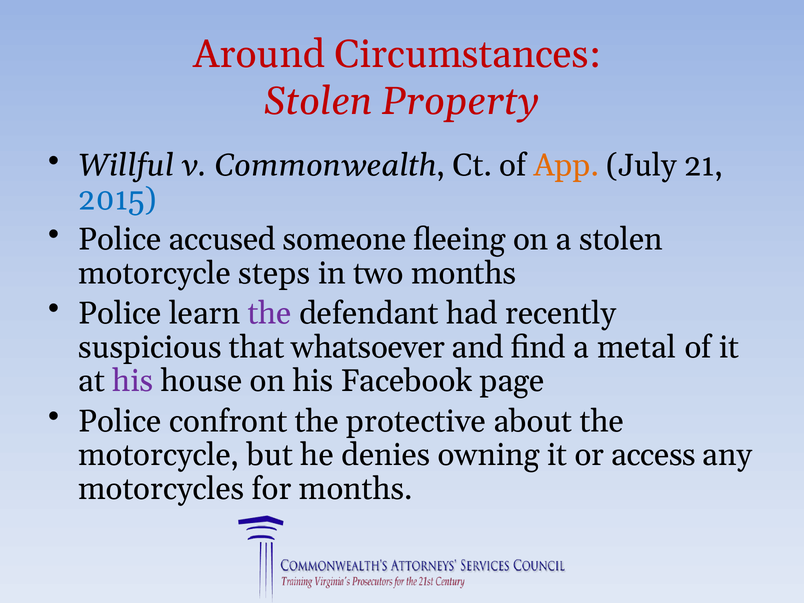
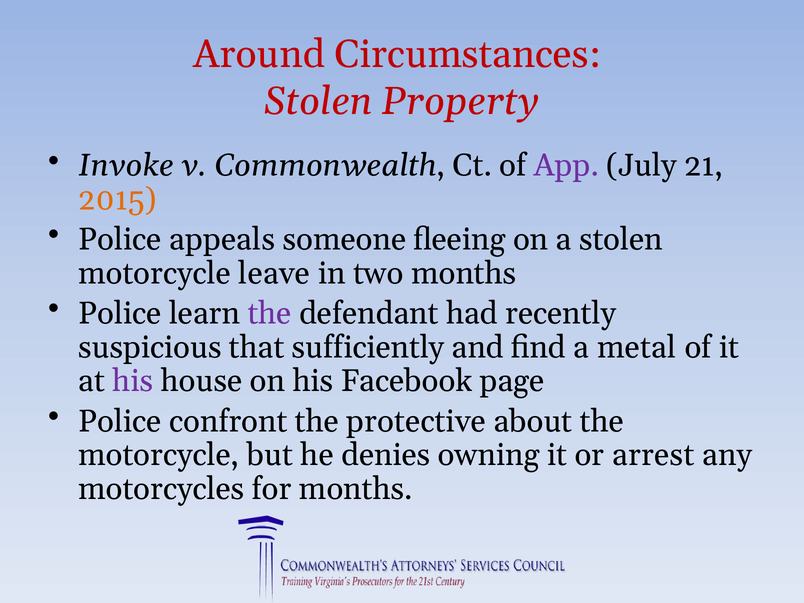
Willful: Willful -> Invoke
App colour: orange -> purple
2015 colour: blue -> orange
accused: accused -> appeals
steps: steps -> leave
whatsoever: whatsoever -> sufficiently
access: access -> arrest
